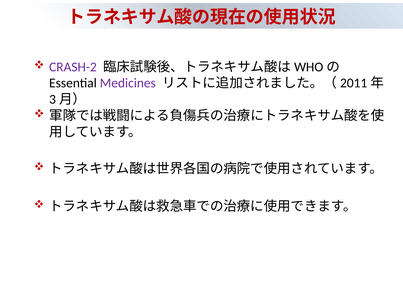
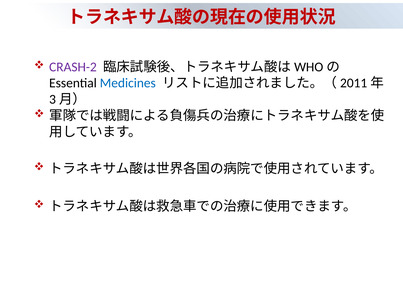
Medicines colour: purple -> blue
